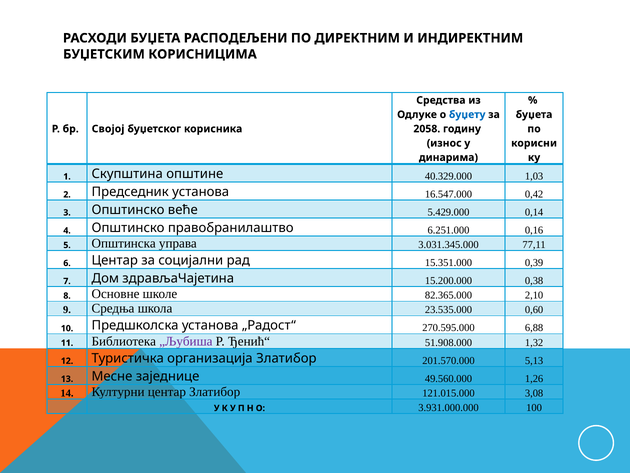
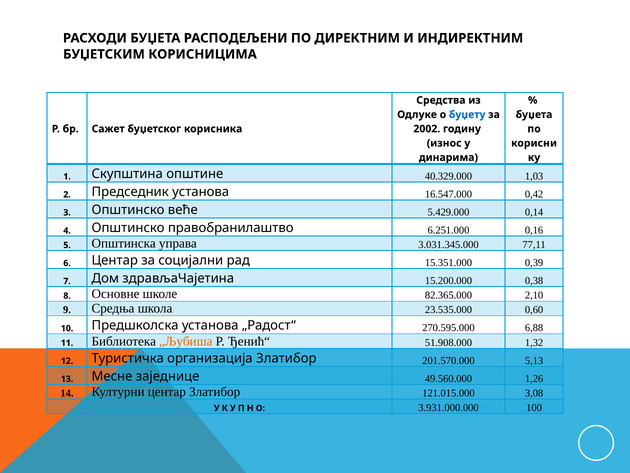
Својој: Својој -> Сажет
2058: 2058 -> 2002
„Љубиша colour: purple -> orange
